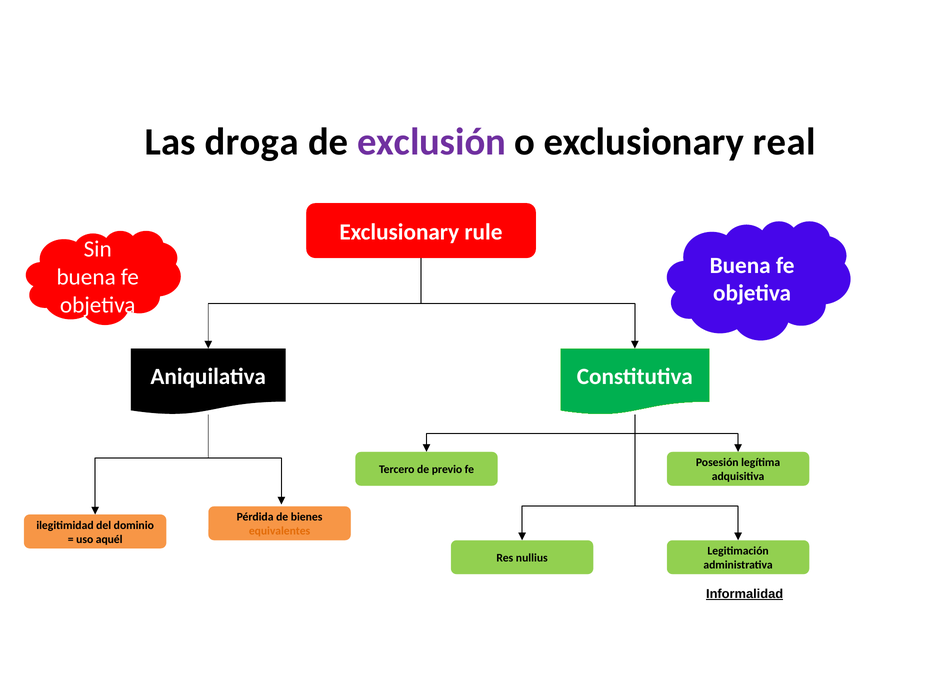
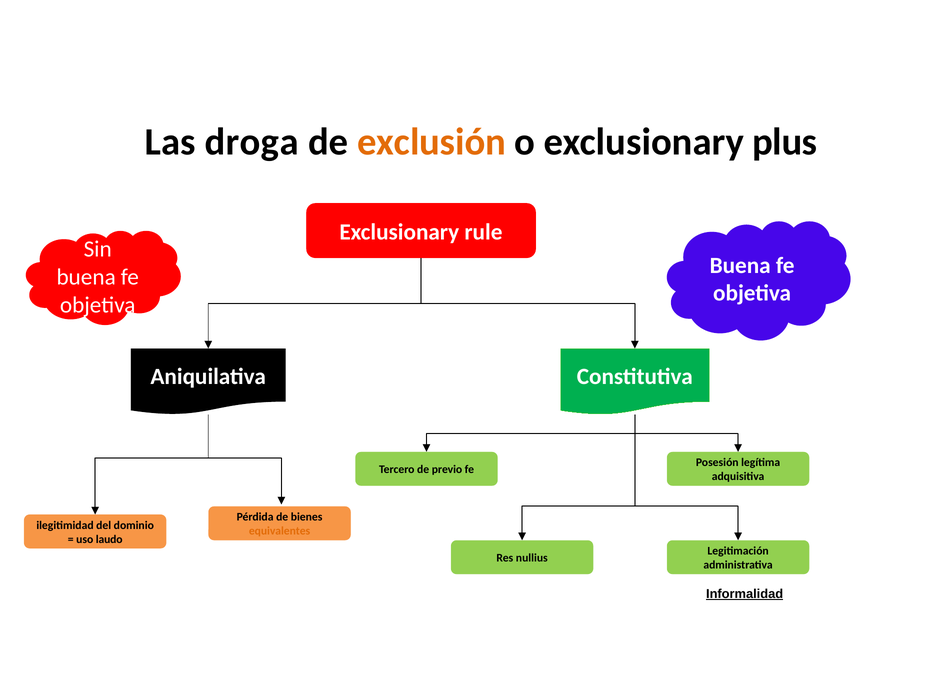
exclusión colour: purple -> orange
real: real -> plus
aquél: aquél -> laudo
